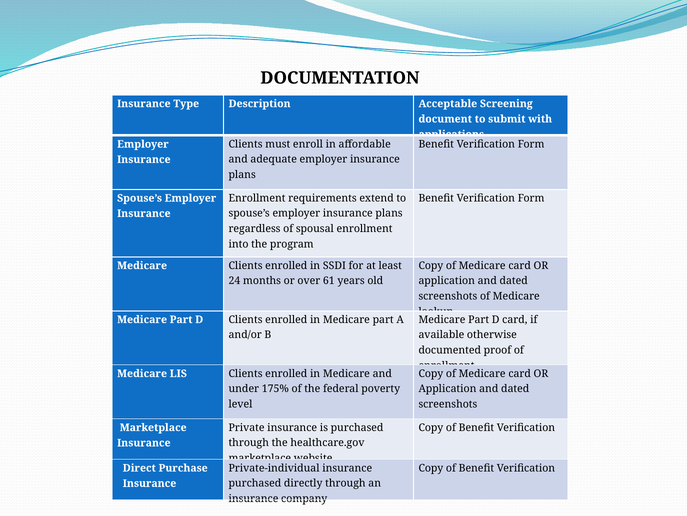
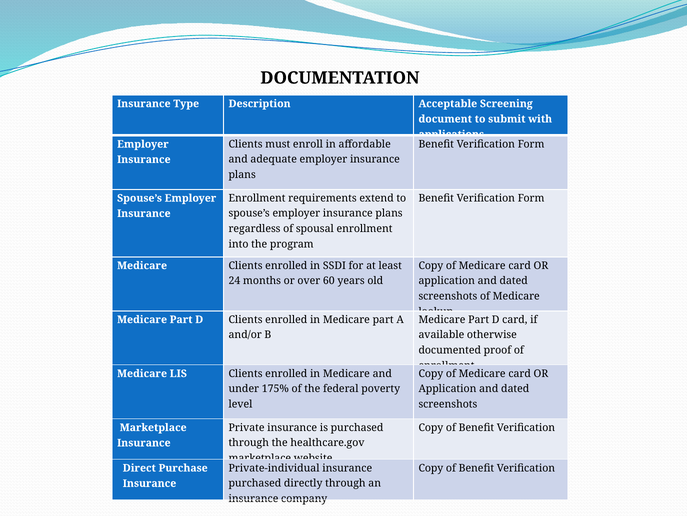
61: 61 -> 60
